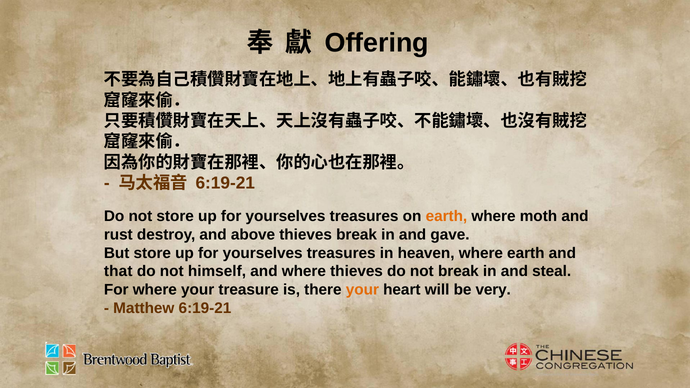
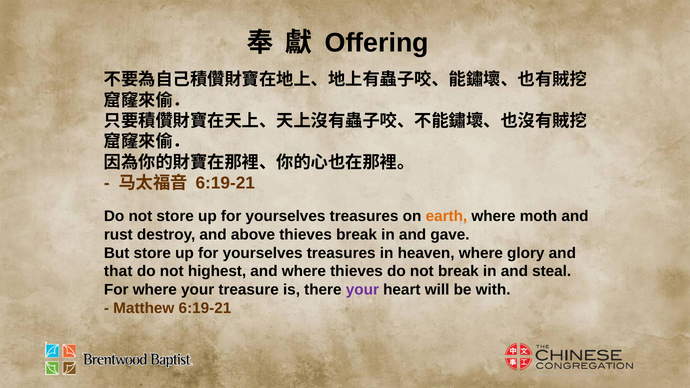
where earth: earth -> glory
himself: himself -> highest
your at (362, 290) colour: orange -> purple
very: very -> with
